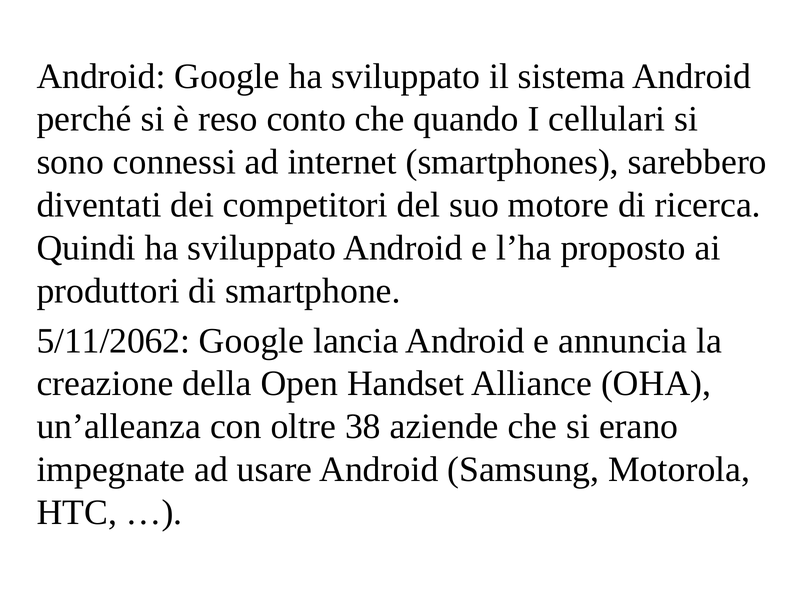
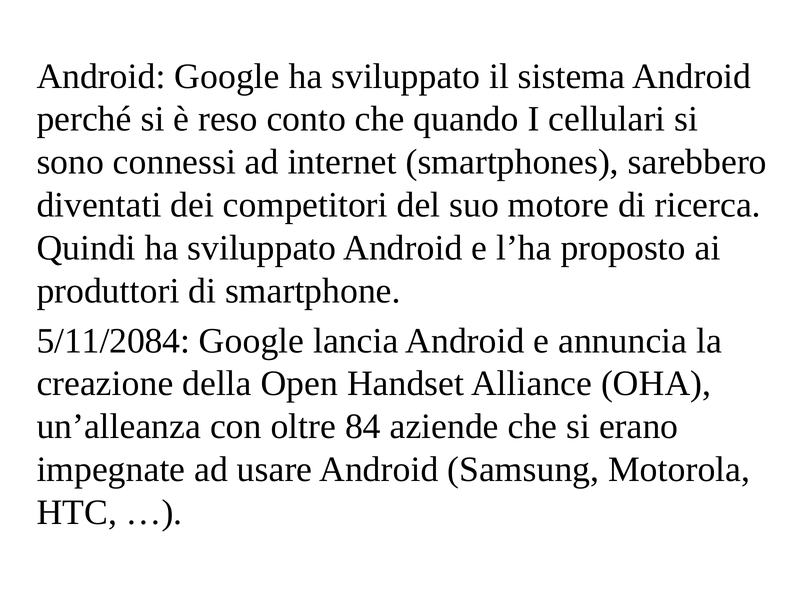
5/11/2062: 5/11/2062 -> 5/11/2084
38: 38 -> 84
